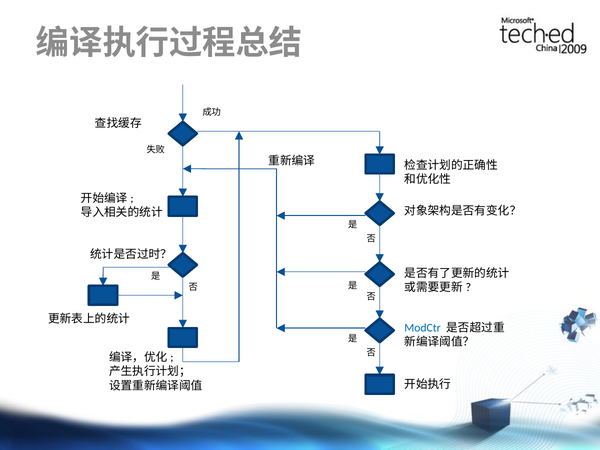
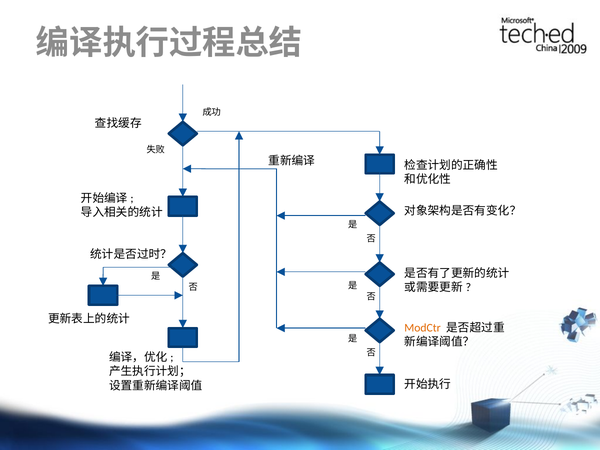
ModCtr colour: blue -> orange
